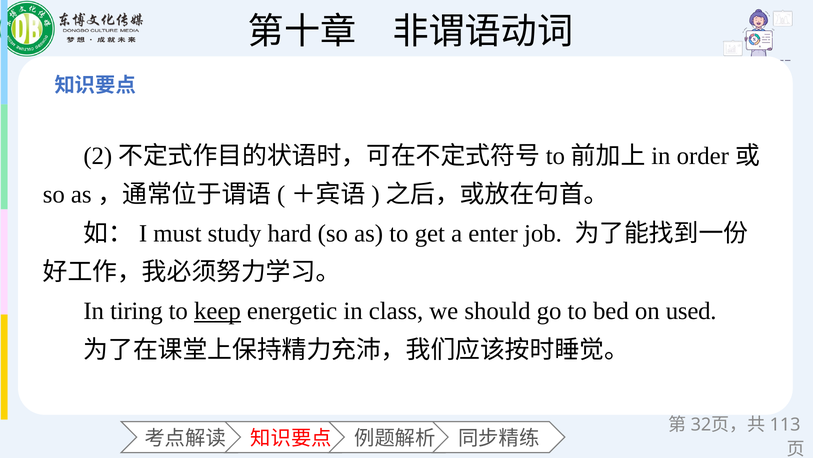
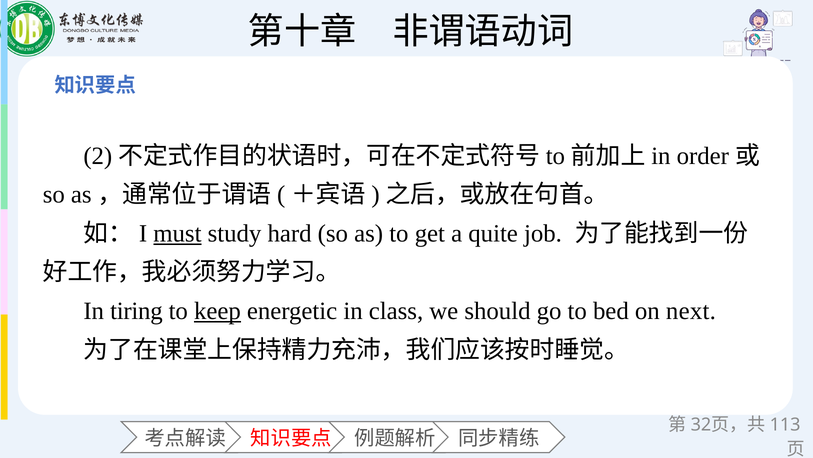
must underline: none -> present
enter: enter -> quite
used: used -> next
